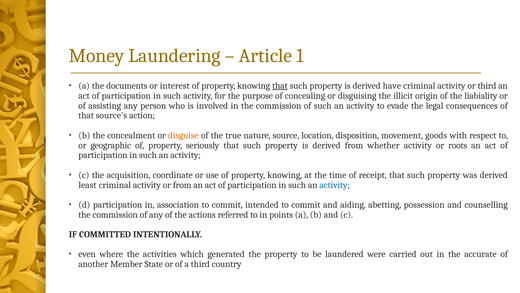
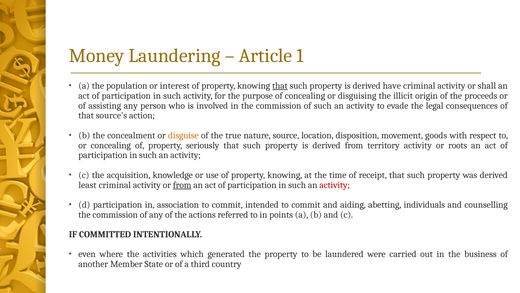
documents: documents -> population
or third: third -> shall
liabiality: liabiality -> proceeds
or geographic: geographic -> concealing
whether: whether -> territory
coordinate: coordinate -> knowledge
from at (182, 185) underline: none -> present
activity at (335, 185) colour: blue -> red
possession: possession -> individuals
accurate: accurate -> business
